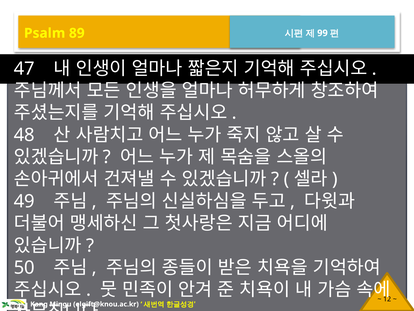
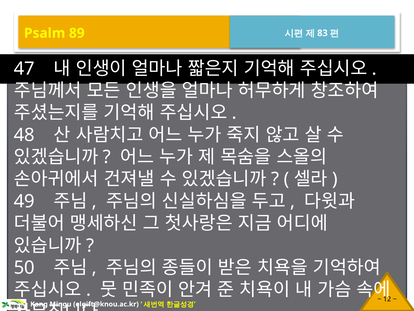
99: 99 -> 83
